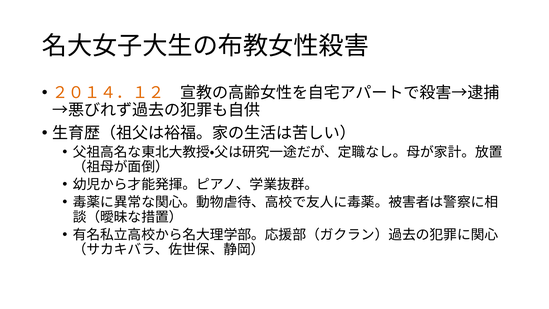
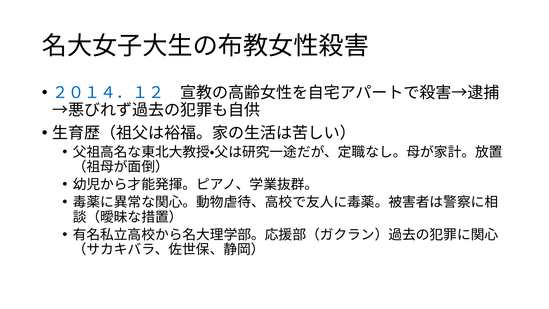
２０１４．１２ colour: orange -> blue
